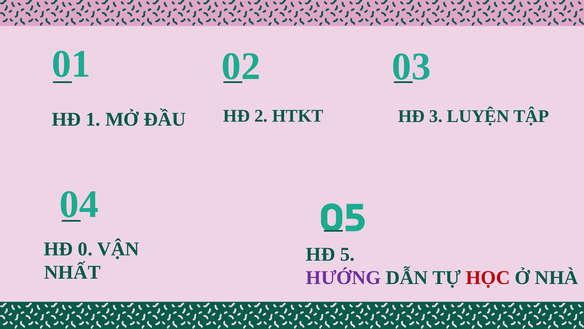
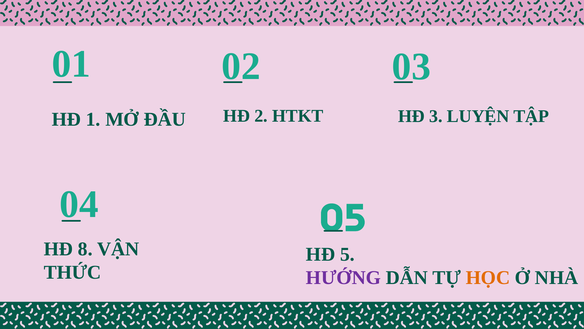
0: 0 -> 8
NHẤT: NHẤT -> THỨC
HỌC colour: red -> orange
